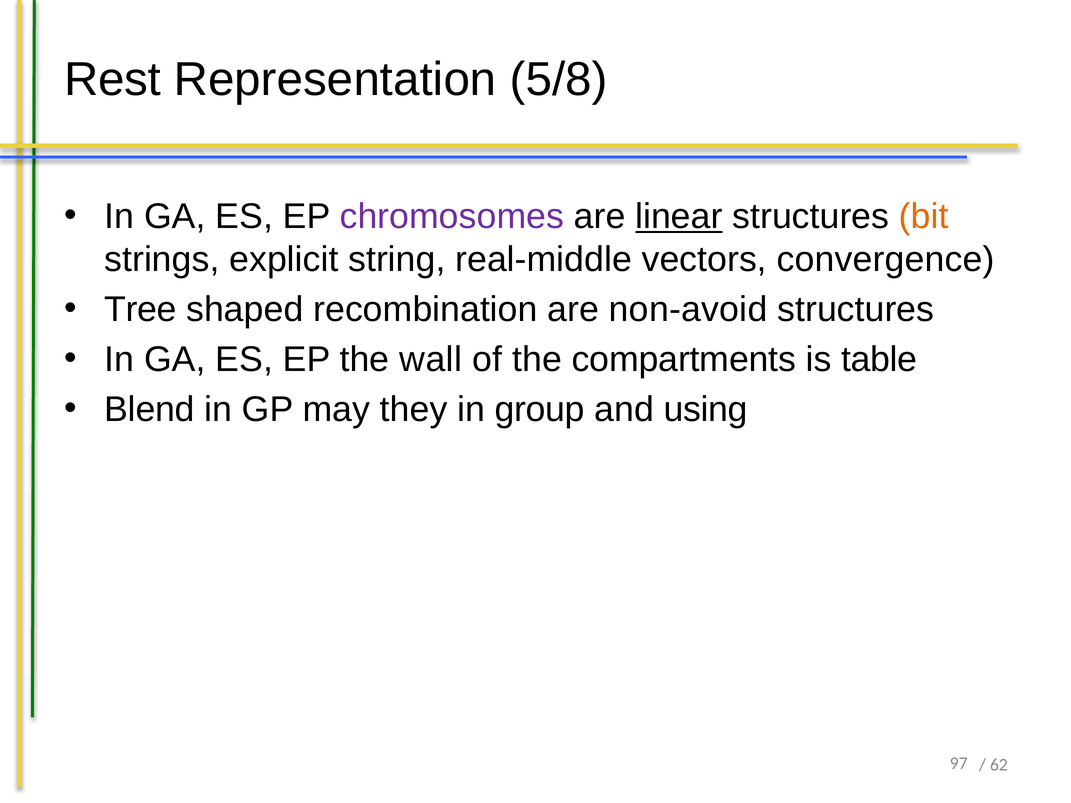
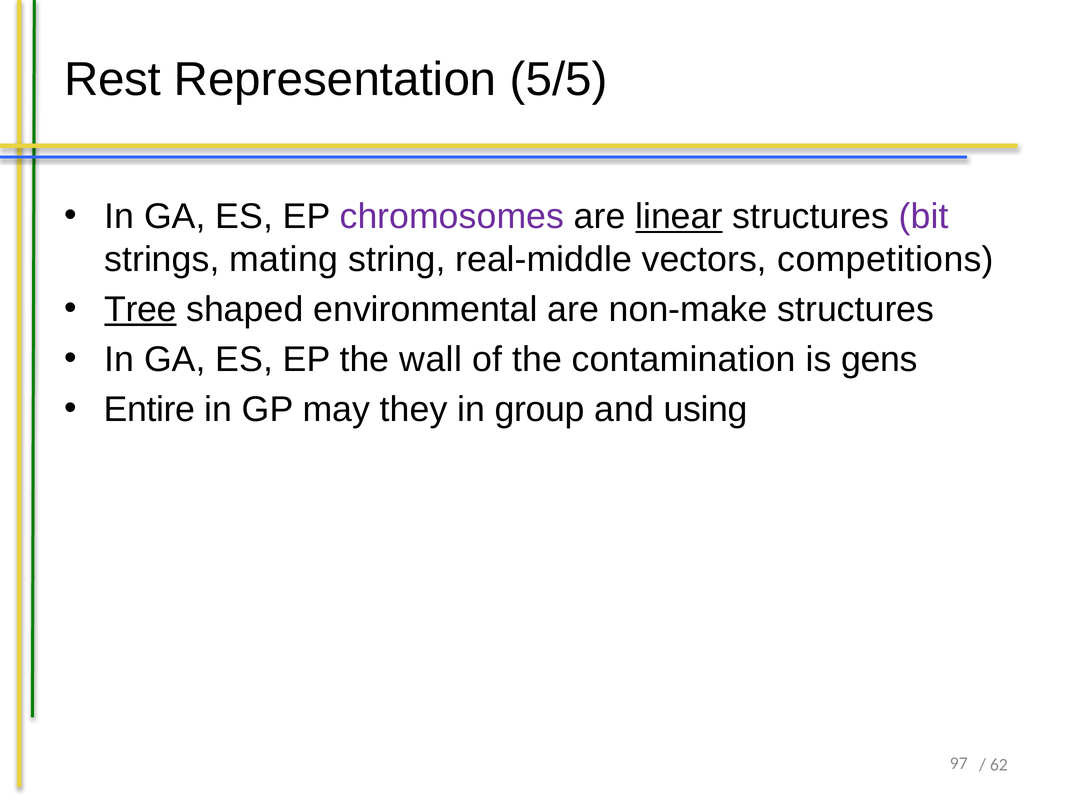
5/8: 5/8 -> 5/5
bit colour: orange -> purple
explicit: explicit -> mating
convergence: convergence -> competitions
Tree underline: none -> present
recombination: recombination -> environmental
non-avoid: non-avoid -> non-make
compartments: compartments -> contamination
table: table -> gens
Blend: Blend -> Entire
